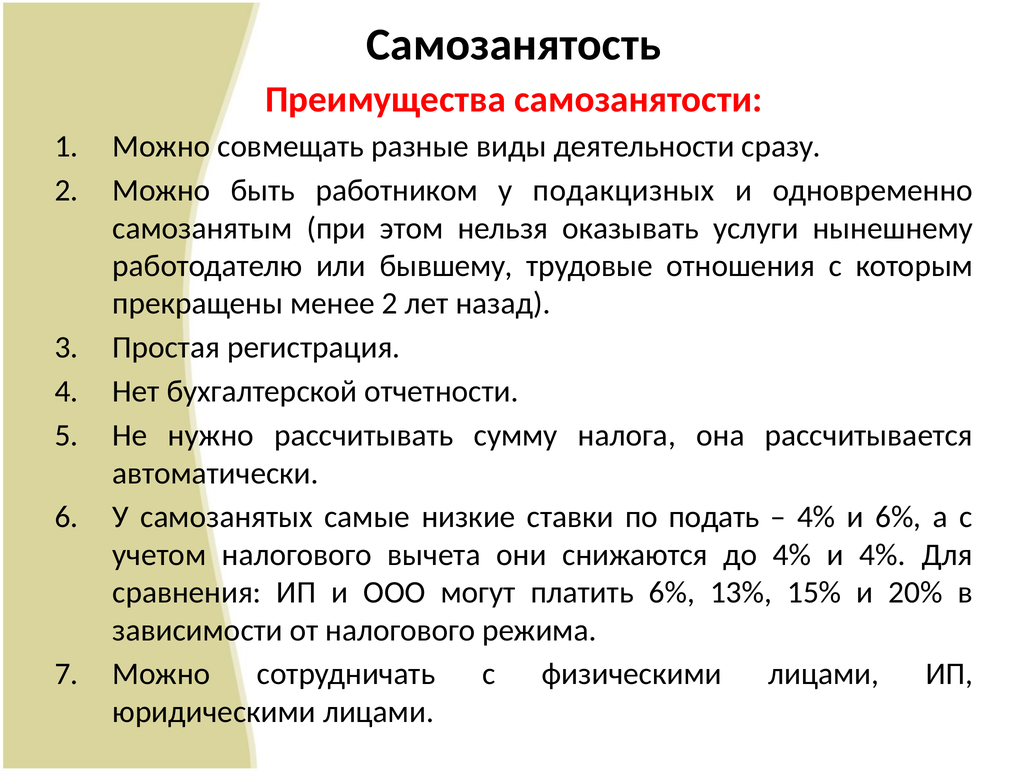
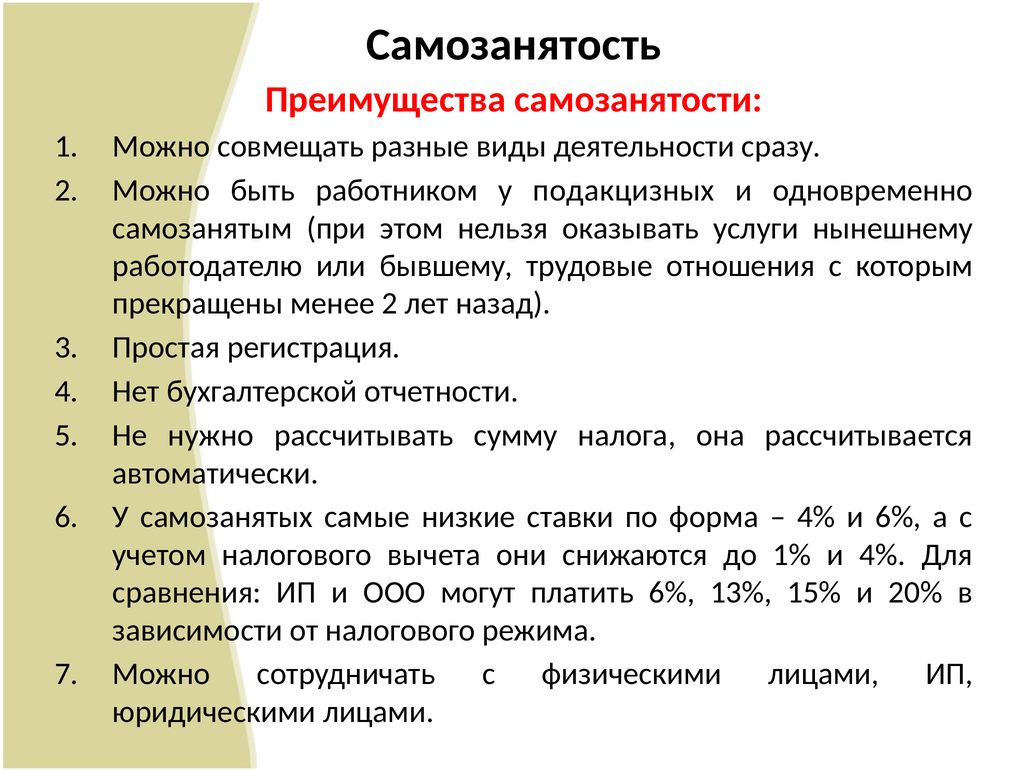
подать: подать -> форма
до 4%: 4% -> 1%
